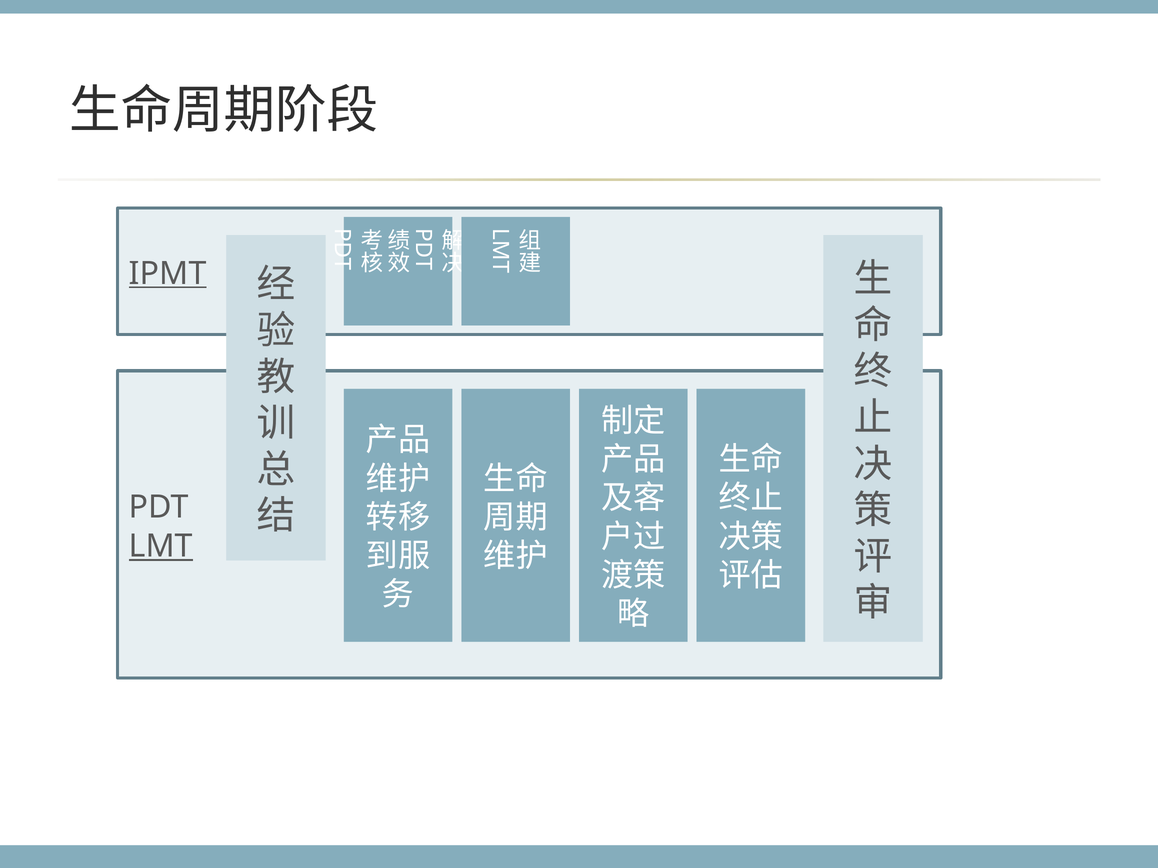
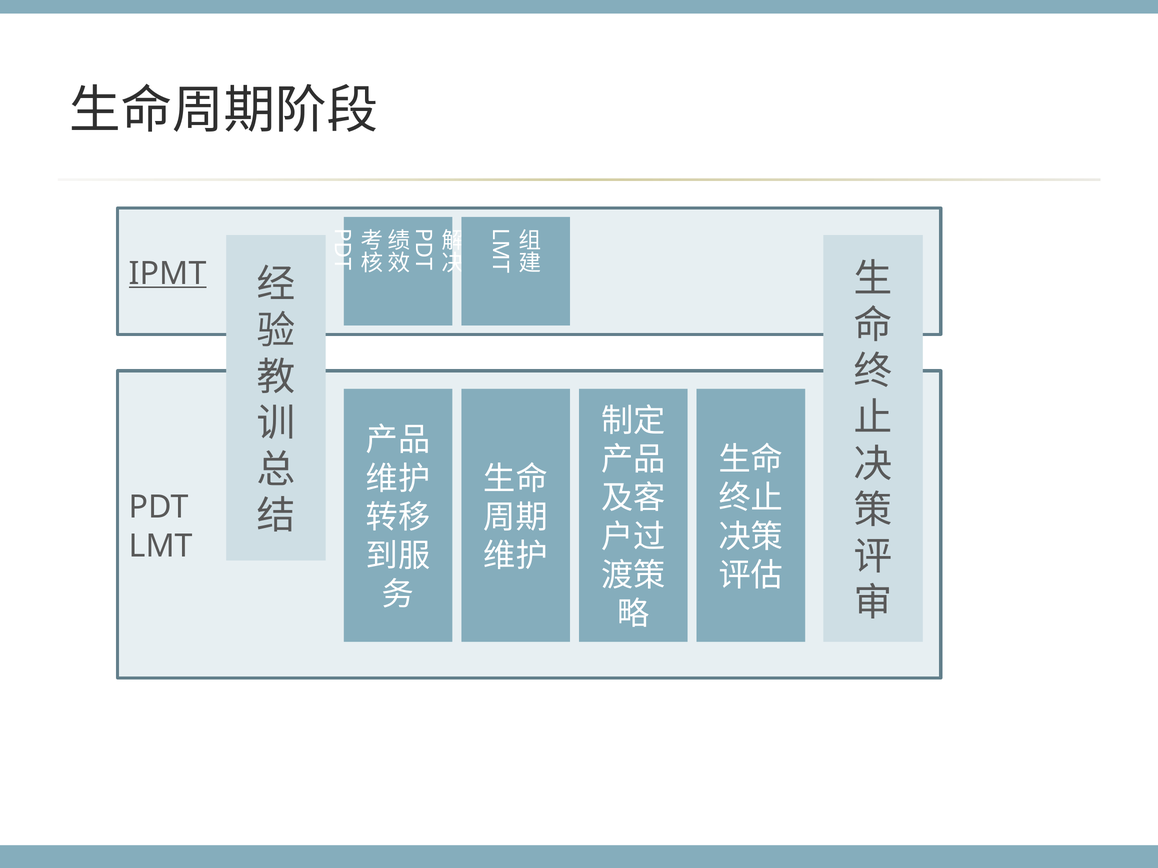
LMT underline: present -> none
